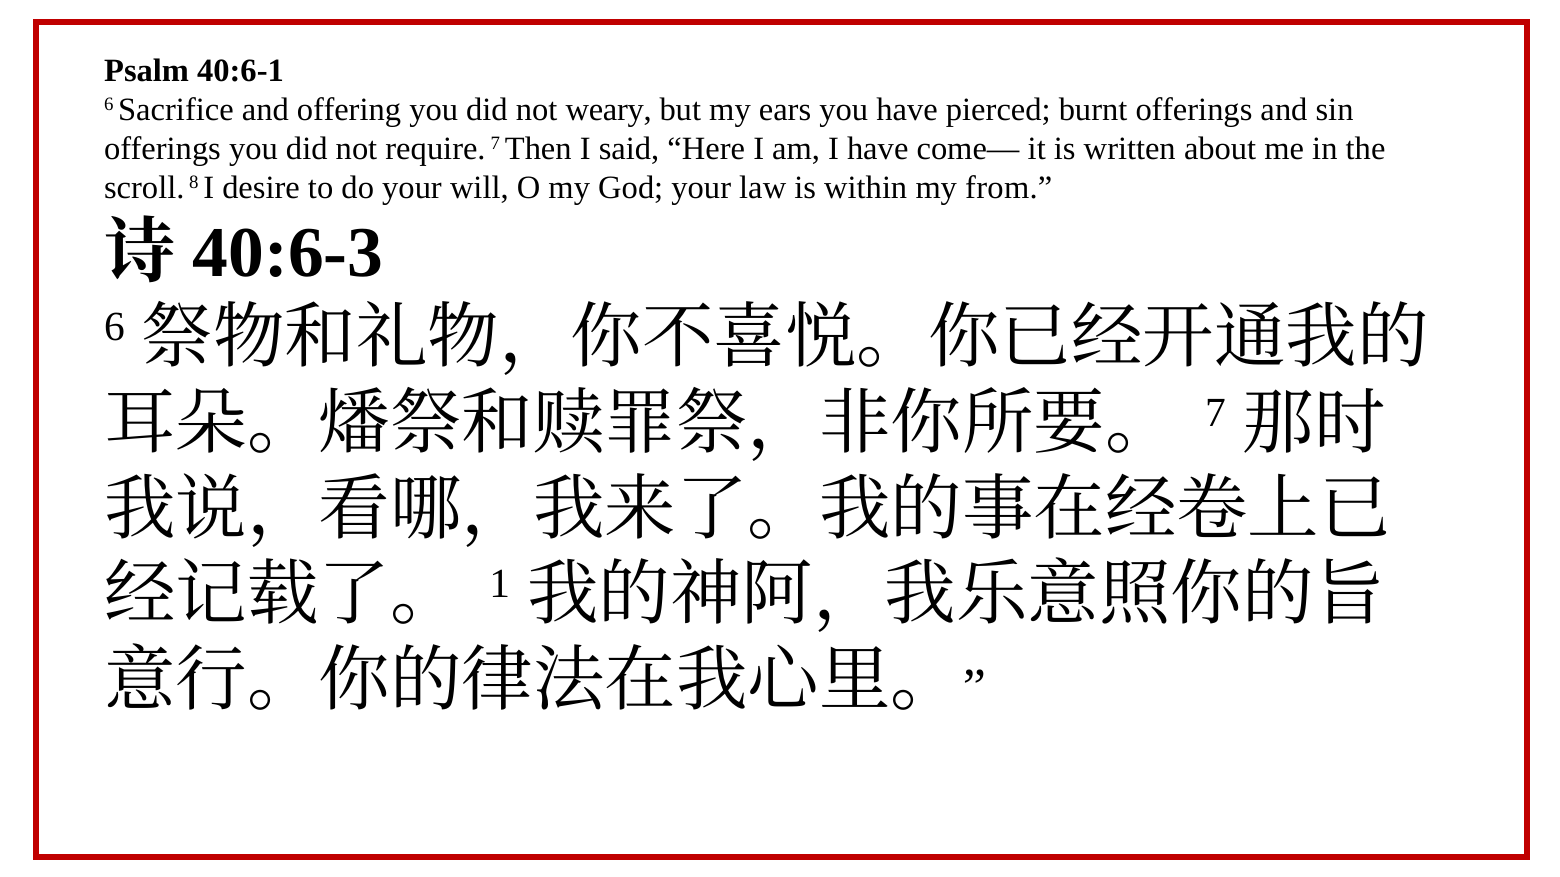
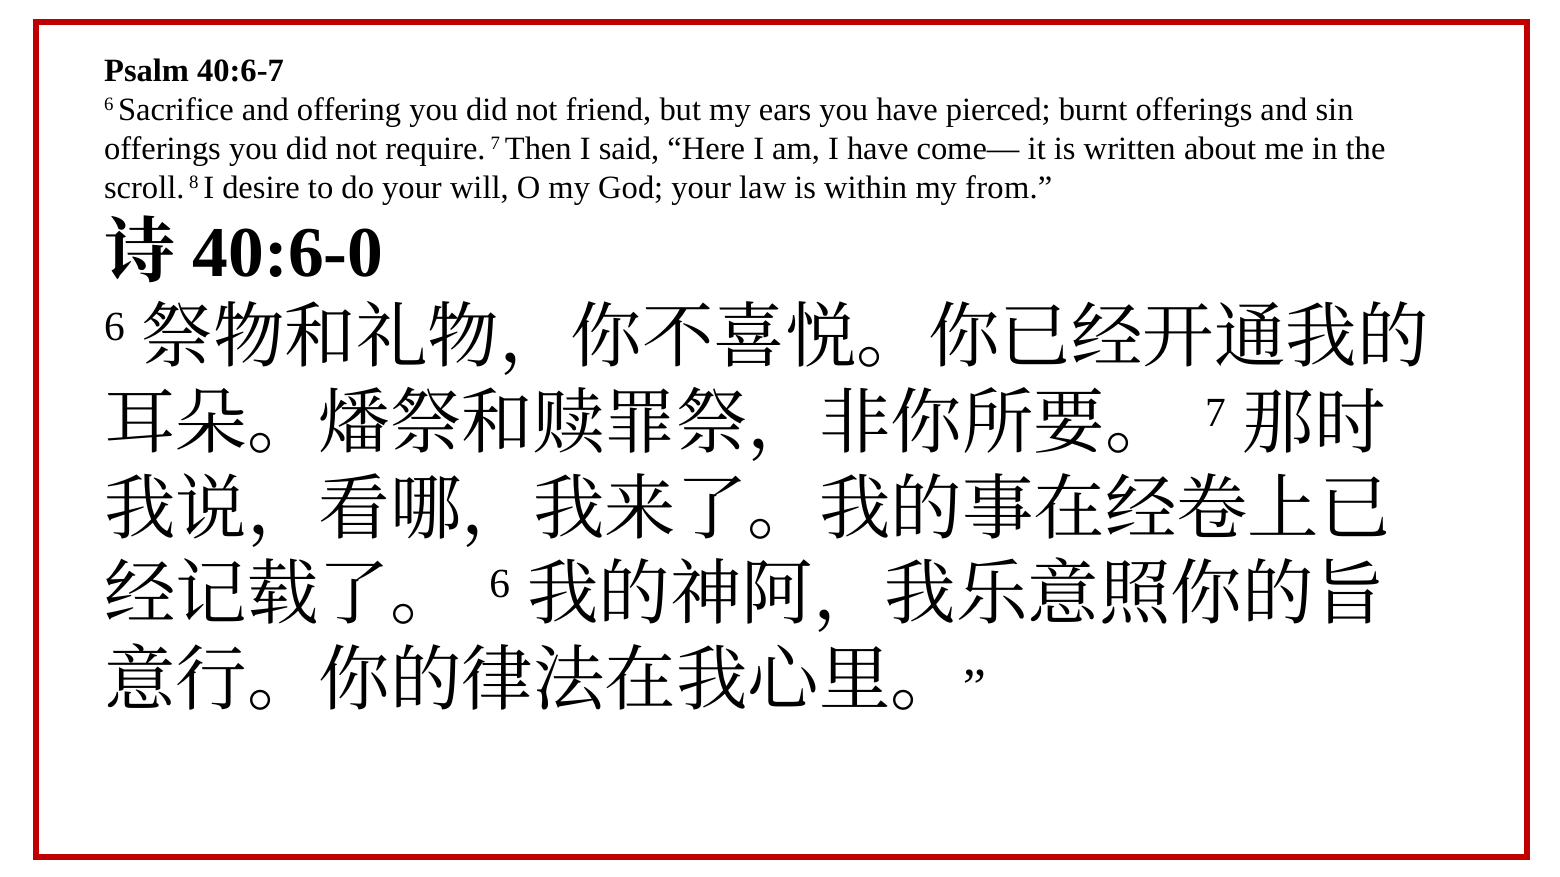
40:6-1: 40:6-1 -> 40:6-7
weary: weary -> friend
40:6-3: 40:6-3 -> 40:6-0
1 at (500, 584): 1 -> 6
